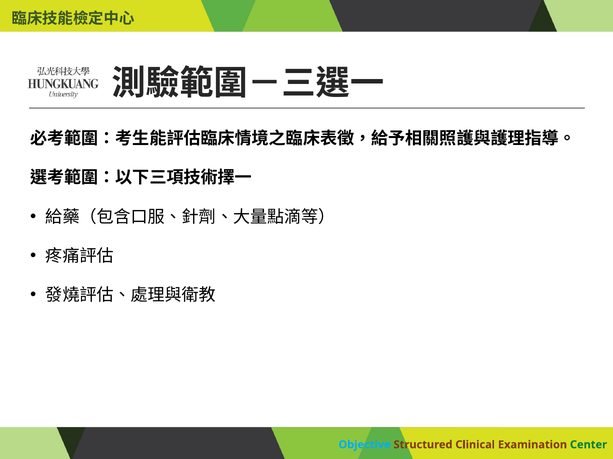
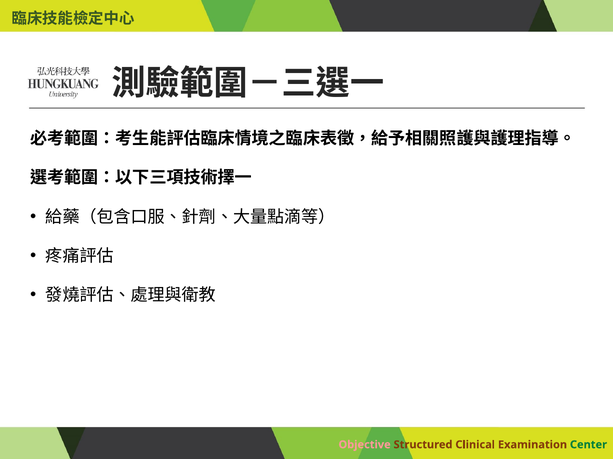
Objective colour: light blue -> pink
